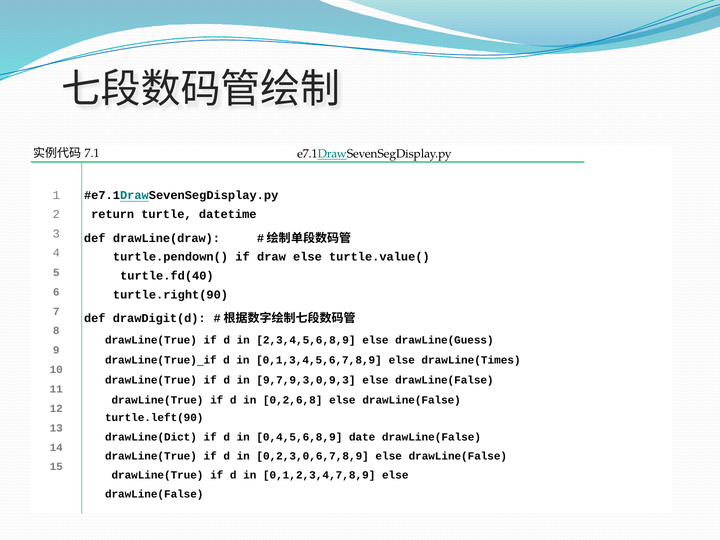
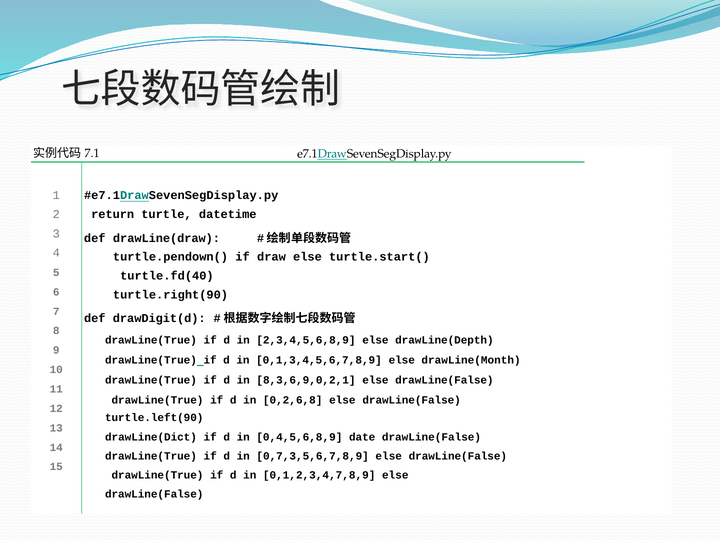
turtle.value(: turtle.value( -> turtle.start(
drawLine(Guess: drawLine(Guess -> drawLine(Depth
drawLine(Times: drawLine(Times -> drawLine(Month
9,7,9,3,0,9,3: 9,7,9,3,0,9,3 -> 8,3,6,9,0,2,1
0,2,3,0,6,7,8,9: 0,2,3,0,6,7,8,9 -> 0,7,3,5,6,7,8,9
